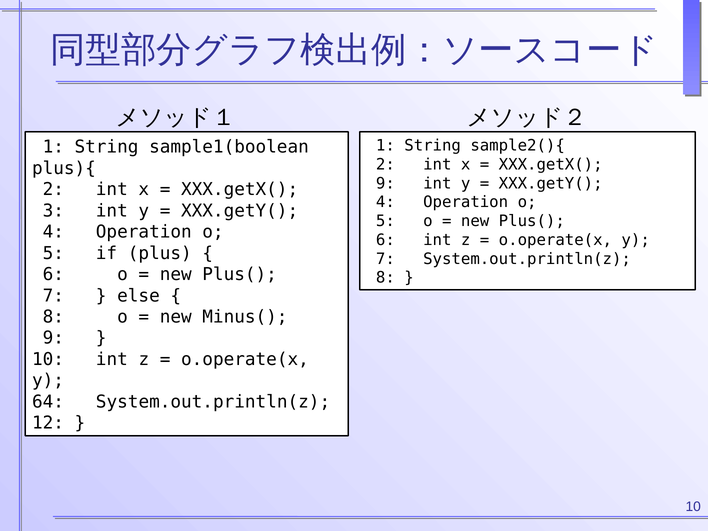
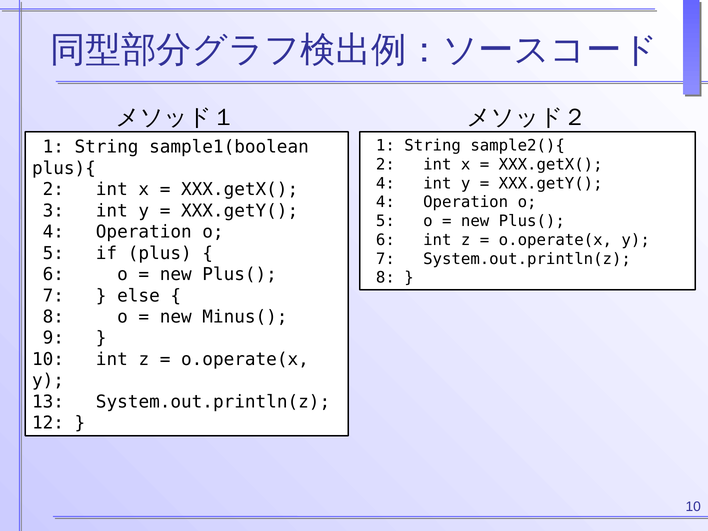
9 at (385, 183): 9 -> 4
64: 64 -> 13
